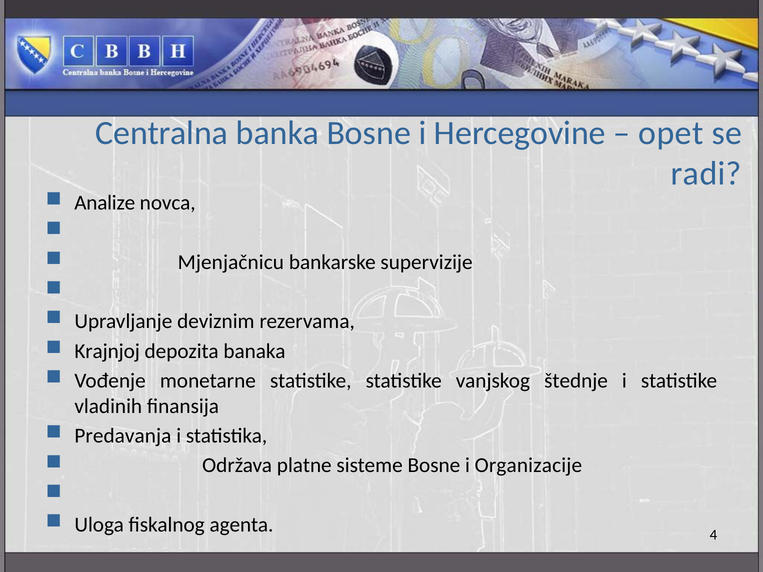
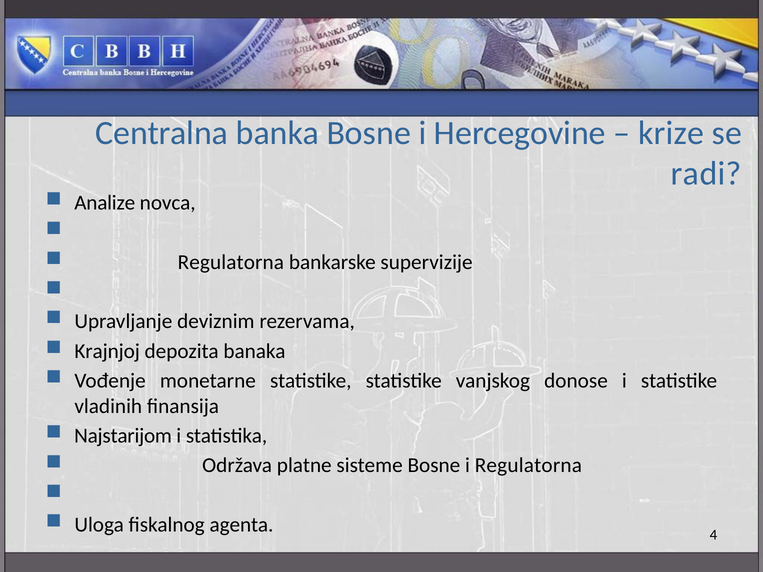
opet: opet -> krize
Supervizija Mjenjačnicu: Mjenjačnicu -> Regulatorna
štednje: štednje -> donose
Predavanja: Predavanja -> Najstarijom
i Organizacije: Organizacije -> Regulatorna
